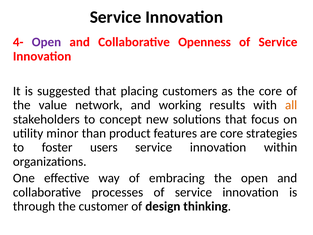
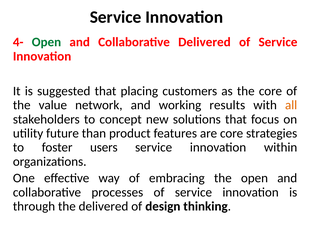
Open at (46, 42) colour: purple -> green
Collaborative Openness: Openness -> Delivered
minor: minor -> future
the customer: customer -> delivered
